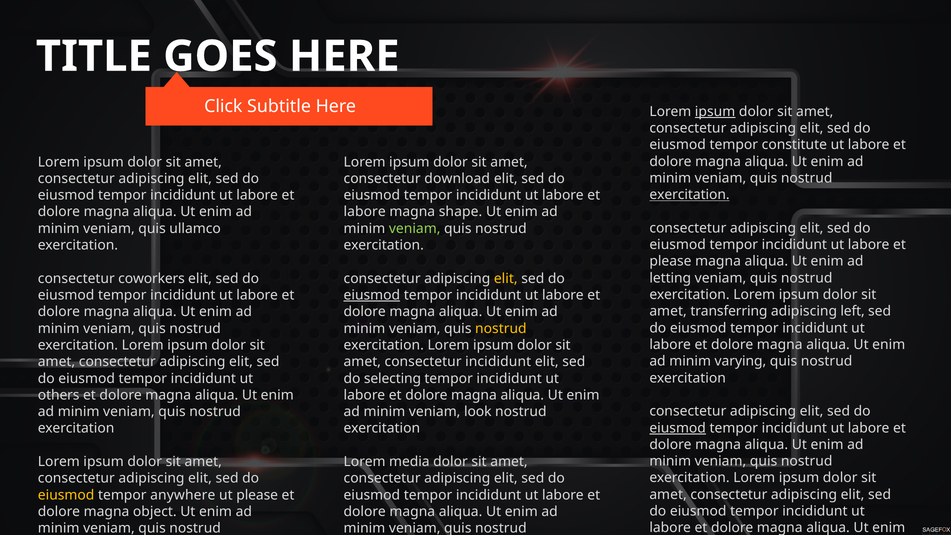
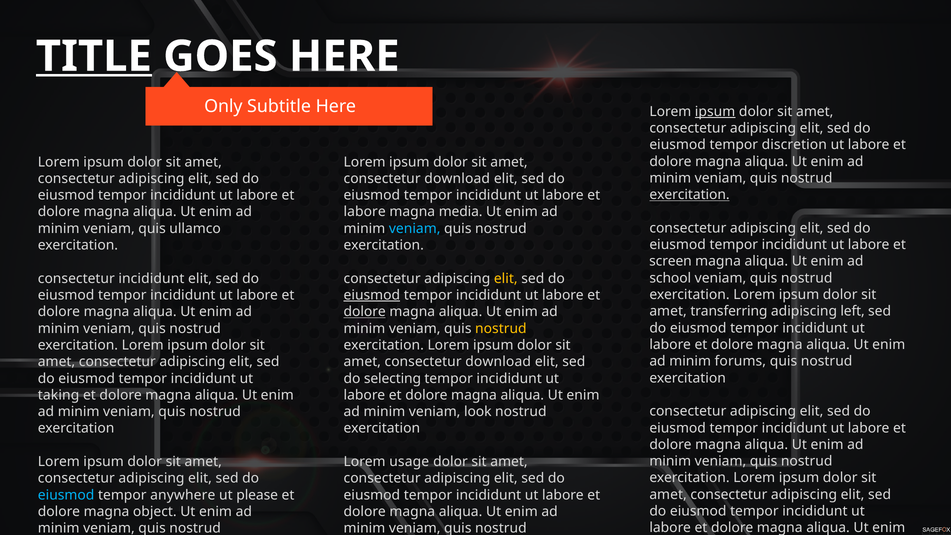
TITLE underline: none -> present
Click: Click -> Only
constitute: constitute -> discretion
shape: shape -> media
veniam at (415, 229) colour: light green -> light blue
please at (670, 261): please -> screen
letting: letting -> school
consectetur coworkers: coworkers -> incididunt
dolore at (365, 312) underline: none -> present
varying: varying -> forums
incididunt at (498, 362): incididunt -> download
others: others -> taking
eiusmod at (678, 428) underline: present -> none
media: media -> usage
eiusmod at (66, 495) colour: yellow -> light blue
